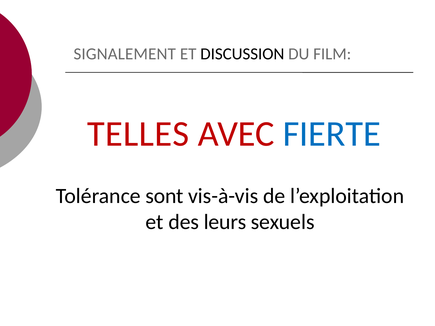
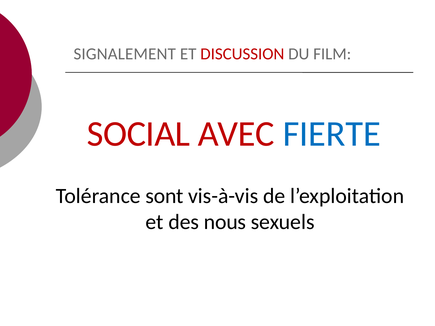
DISCUSSION colour: black -> red
TELLES: TELLES -> SOCIAL
leurs: leurs -> nous
